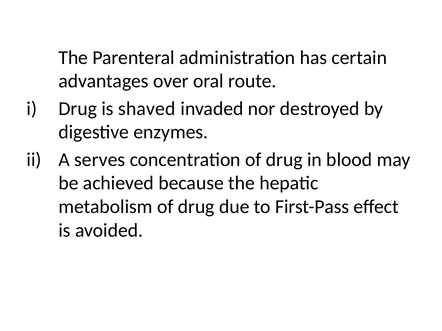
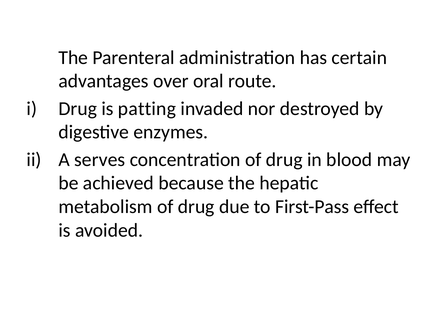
shaved: shaved -> patting
